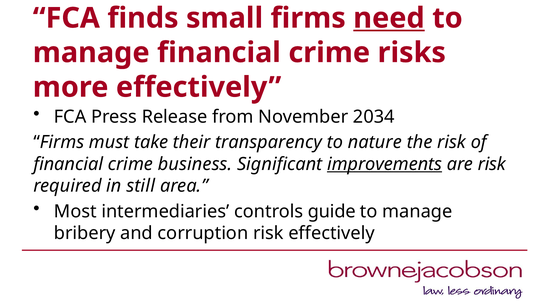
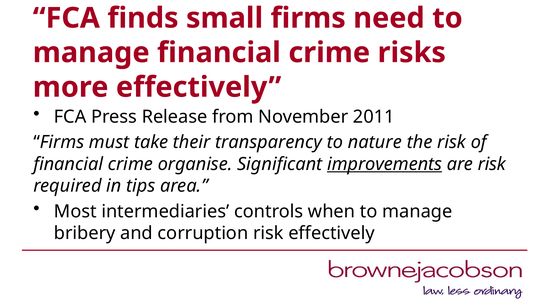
need underline: present -> none
2034: 2034 -> 2011
business: business -> organise
still: still -> tips
guide: guide -> when
